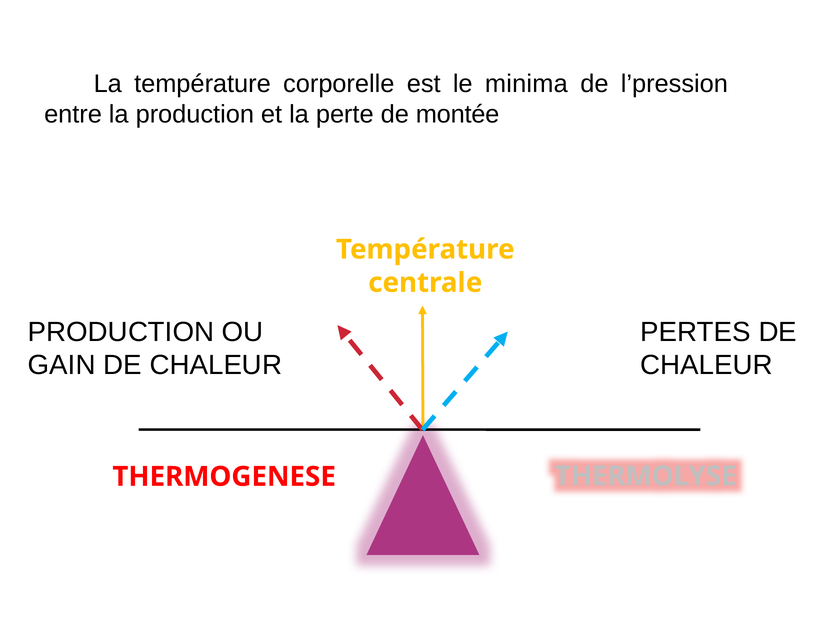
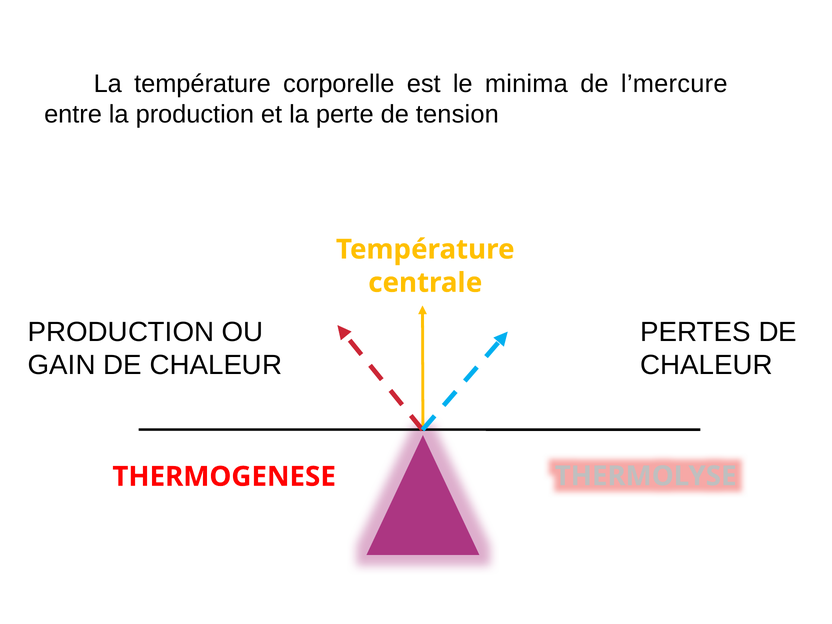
l’pression: l’pression -> l’mercure
montée: montée -> tension
